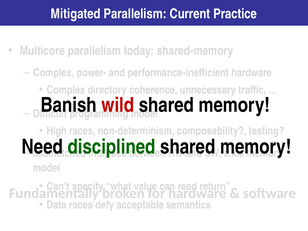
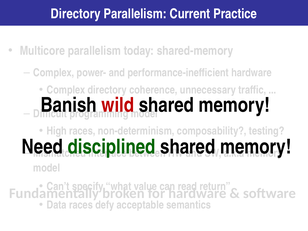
Mitigated at (76, 14): Mitigated -> Directory
